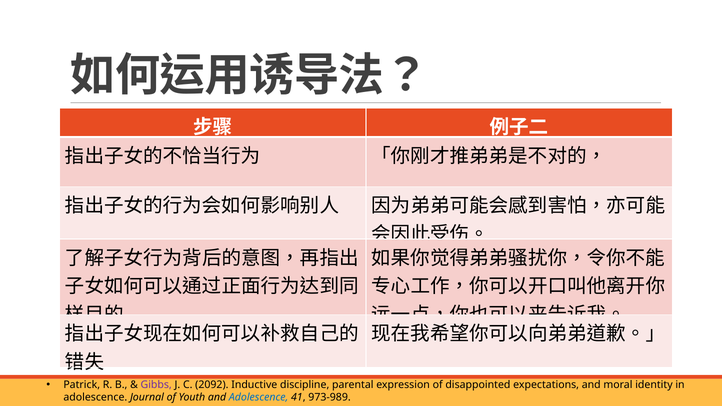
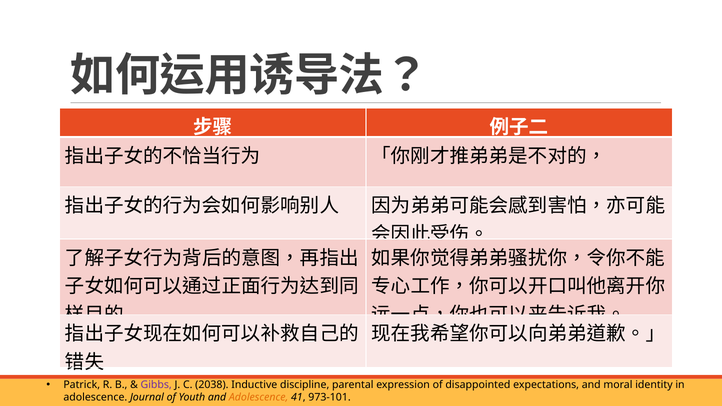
2092: 2092 -> 2038
Adolescence at (259, 397) colour: blue -> orange
973-989: 973-989 -> 973-101
